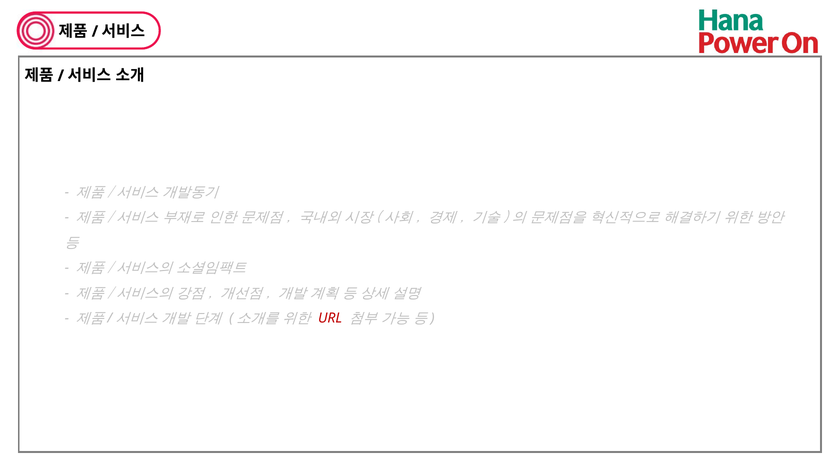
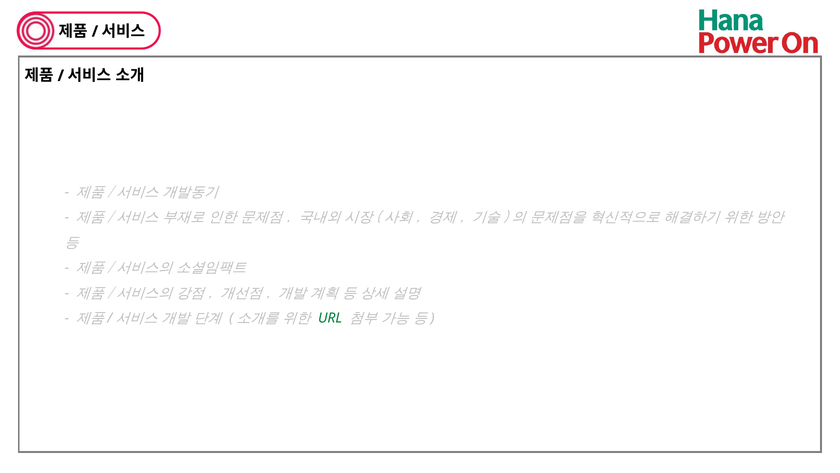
URL colour: red -> green
